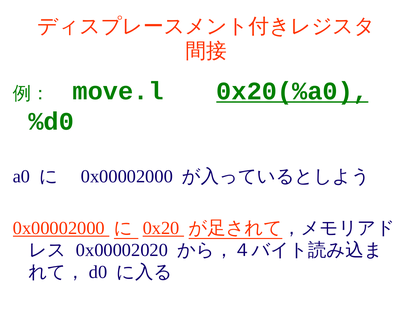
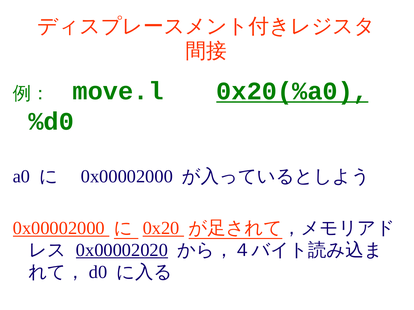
0x00002020 underline: none -> present
